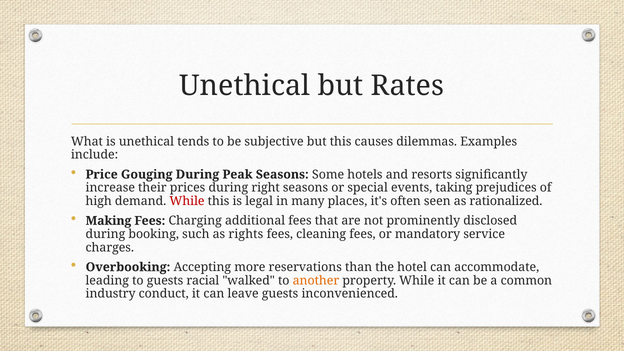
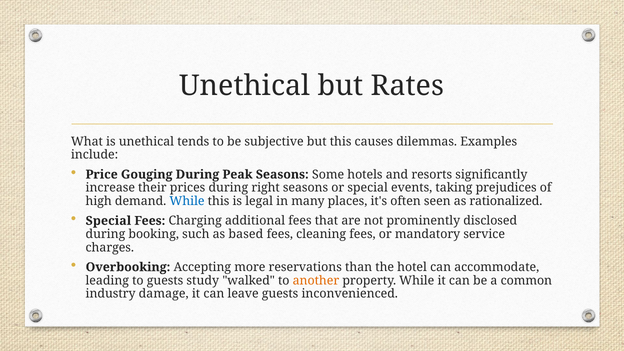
While at (187, 201) colour: red -> blue
Making at (108, 221): Making -> Special
rights: rights -> based
racial: racial -> study
conduct: conduct -> damage
